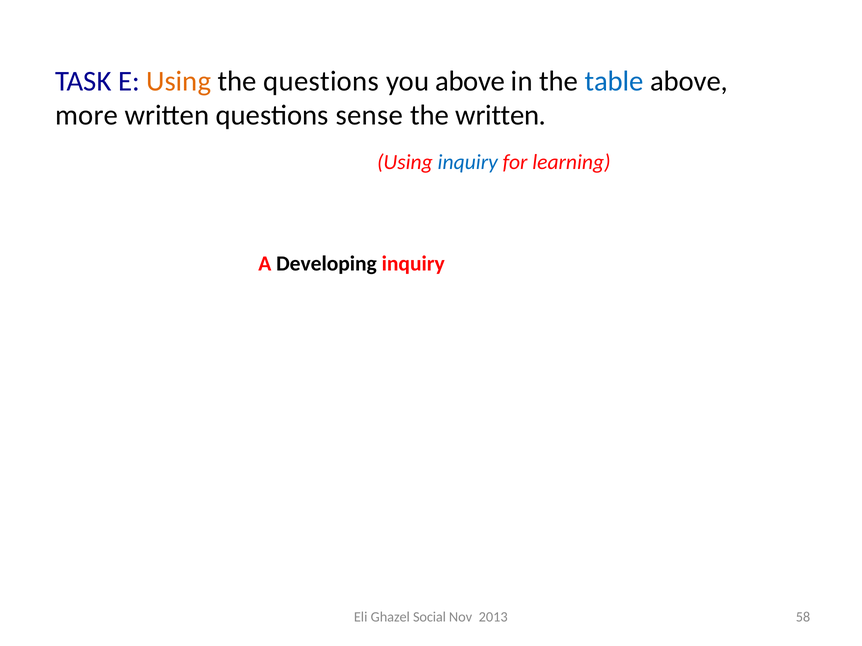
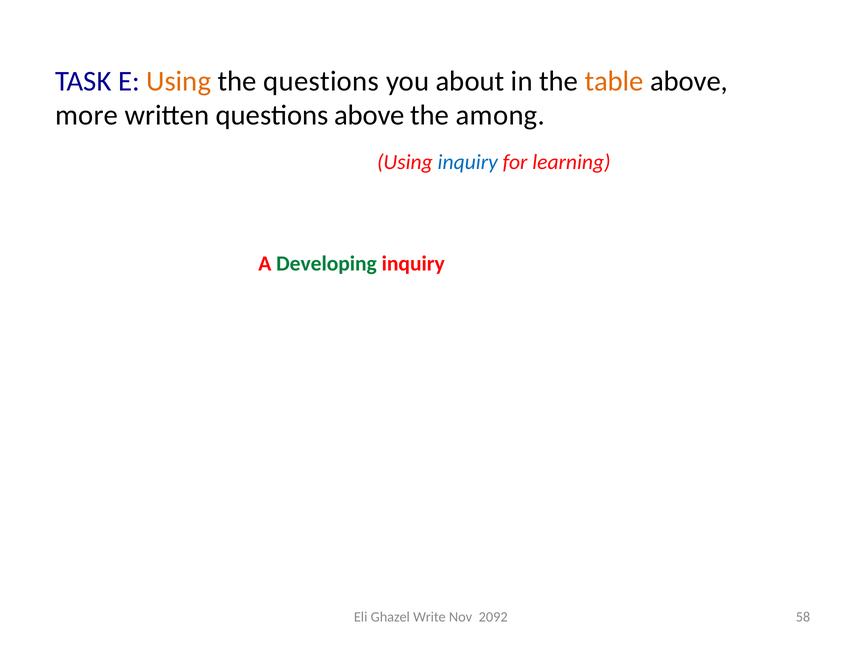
you above: above -> about
table colour: blue -> orange
questions sense: sense -> above
the written: written -> among
Developing colour: black -> green
Social: Social -> Write
2013: 2013 -> 2092
